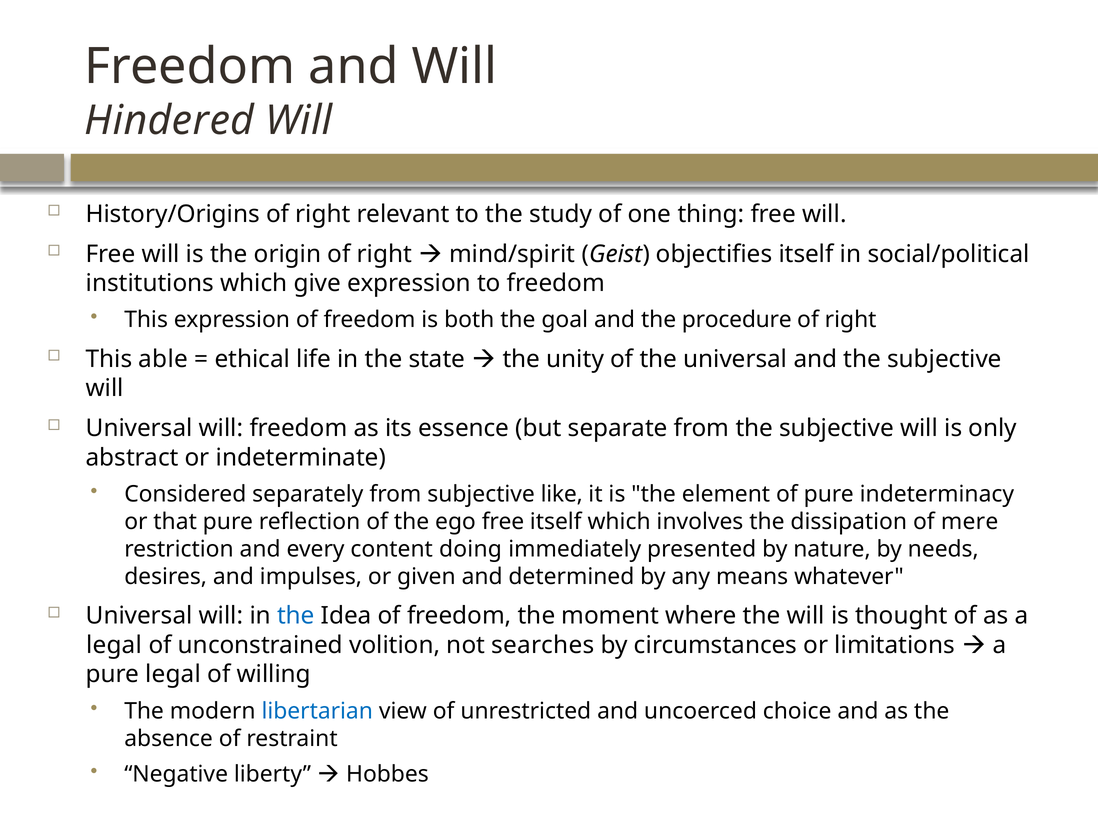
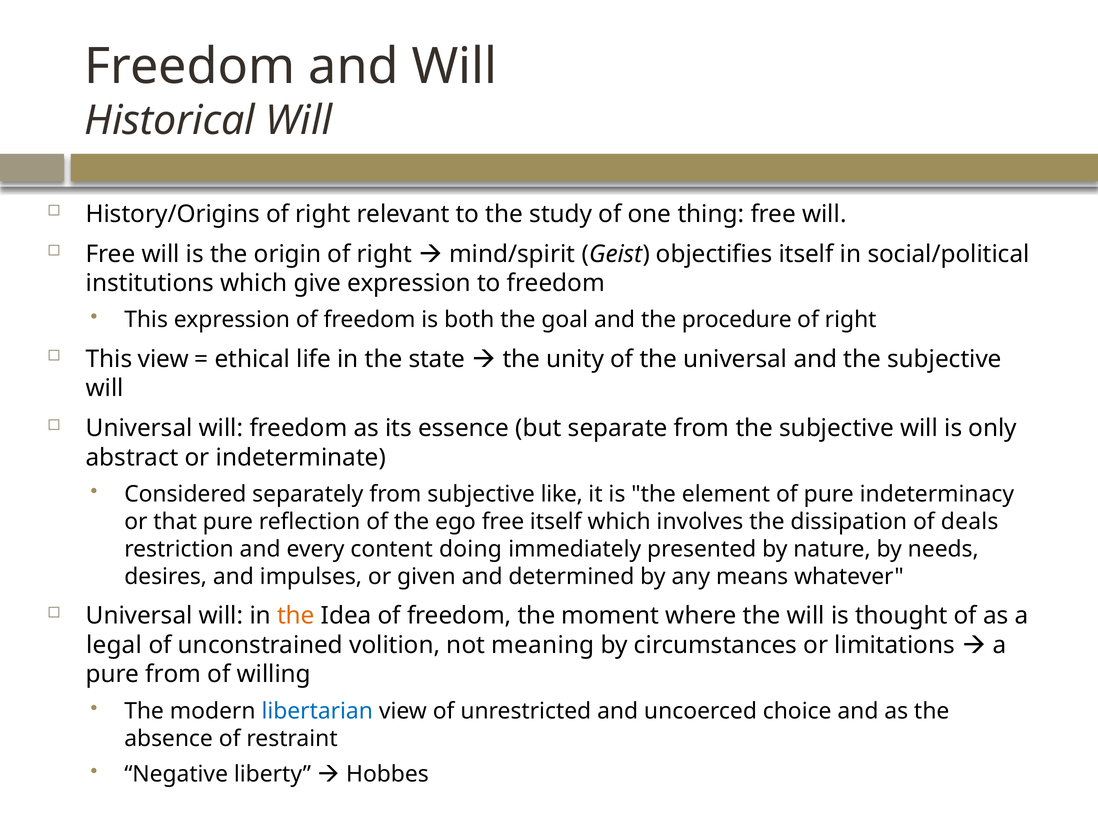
Hindered: Hindered -> Historical
This able: able -> view
mere: mere -> deals
the at (296, 615) colour: blue -> orange
searches: searches -> meaning
pure legal: legal -> from
